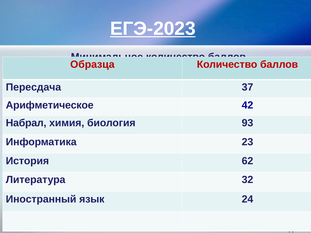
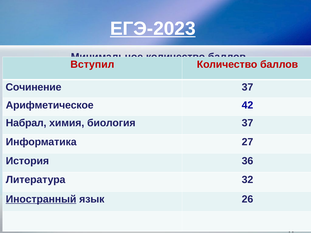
Образца: Образца -> Вступил
Пересдача: Пересдача -> Сочинение
биология 93: 93 -> 37
23: 23 -> 27
62: 62 -> 36
Иностранный underline: none -> present
24: 24 -> 26
